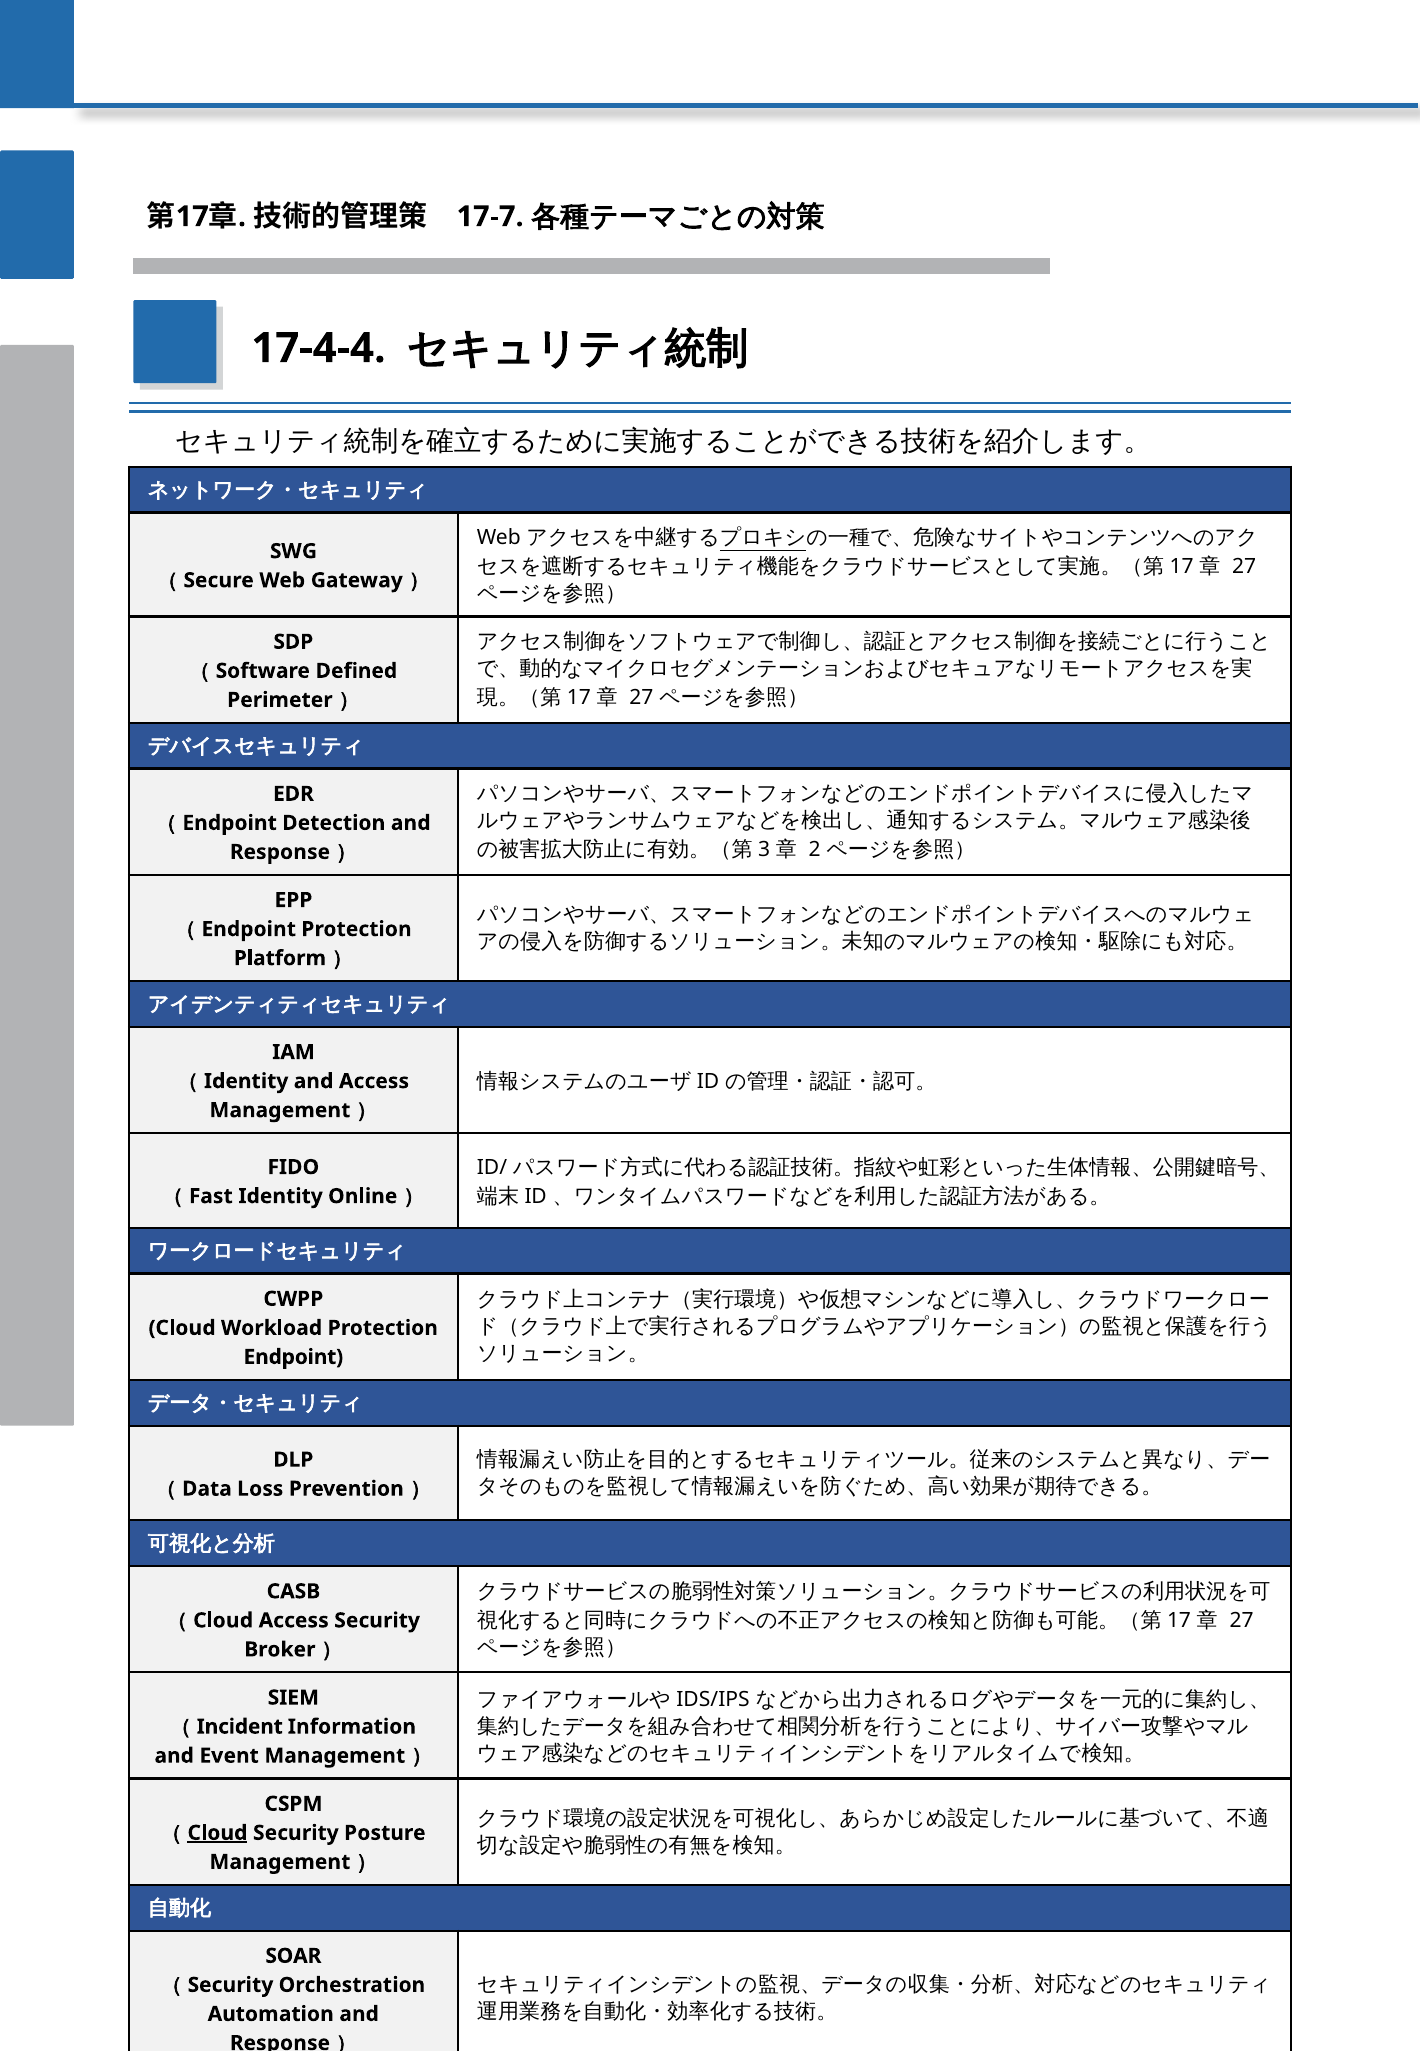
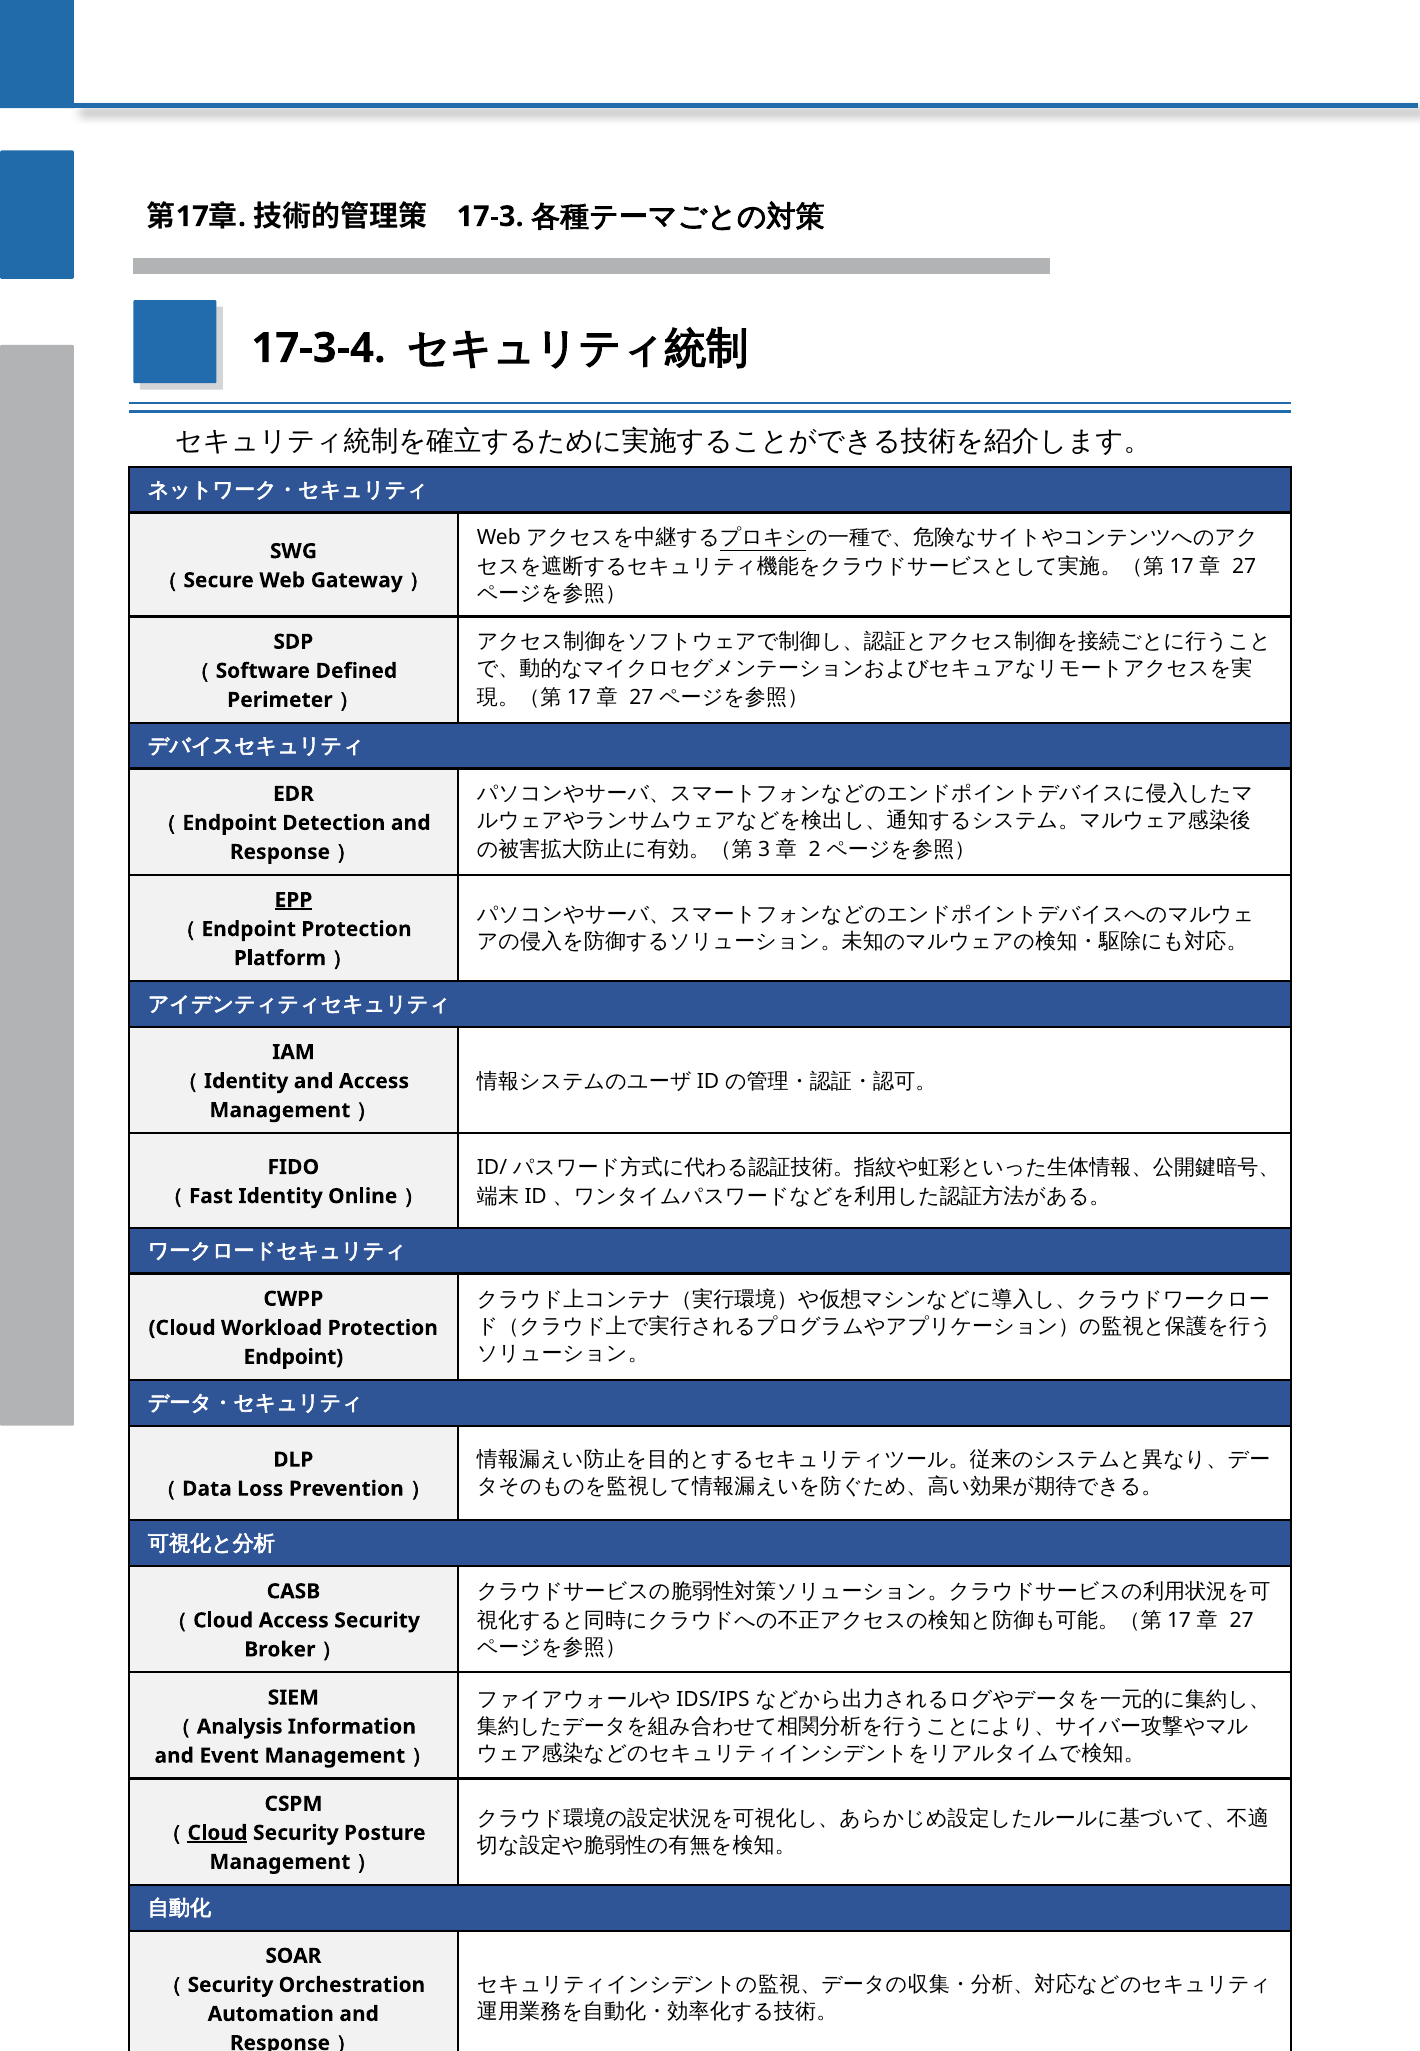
17-7: 17-7 -> 17-3
17-4-4: 17-4-4 -> 17-3-4
EPP underline: none -> present
Incident: Incident -> Analysis
